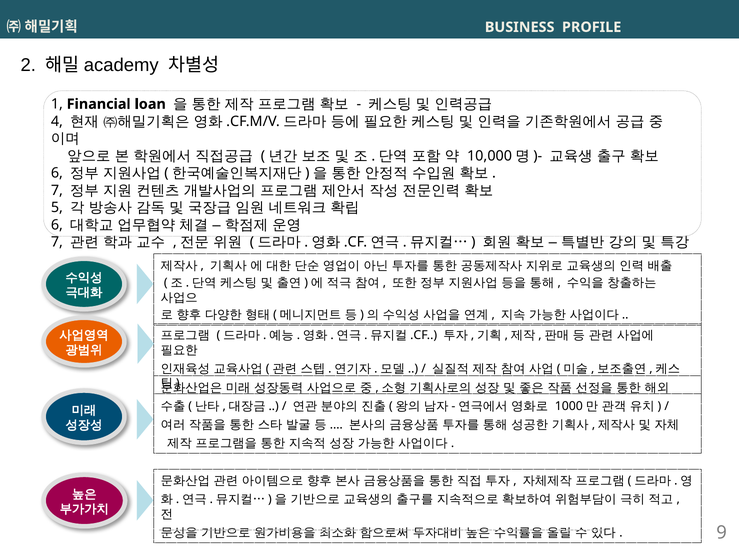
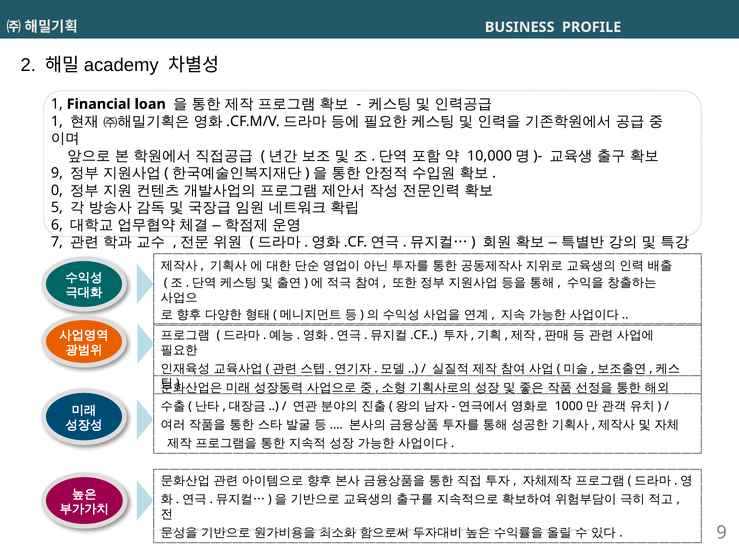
4 at (57, 121): 4 -> 1
6 at (57, 173): 6 -> 9
7 at (57, 190): 7 -> 0
